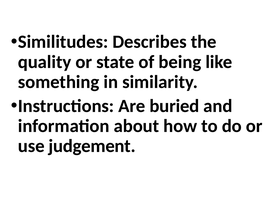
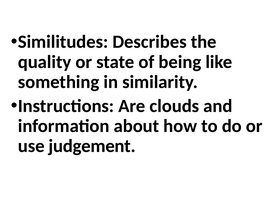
buried: buried -> clouds
